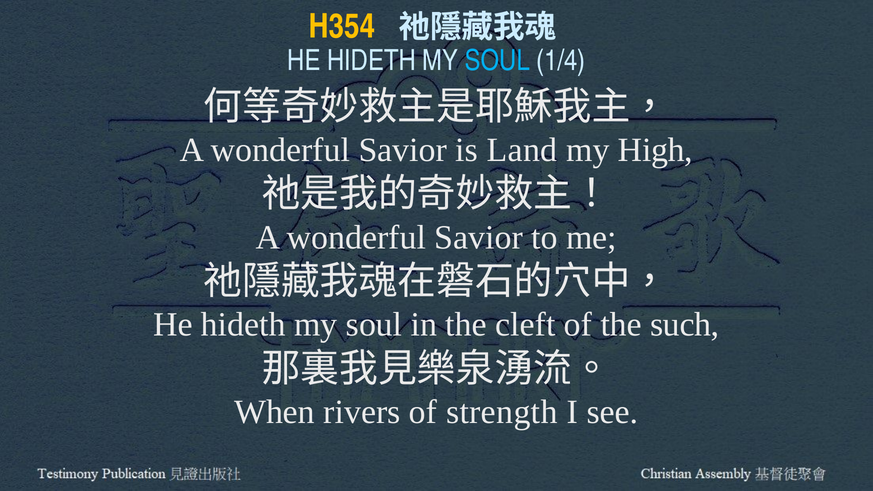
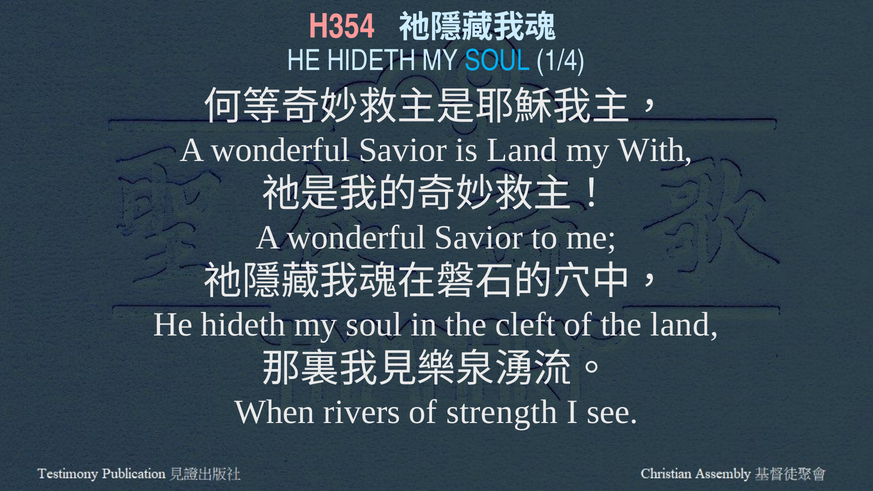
H354 colour: yellow -> pink
High: High -> With
the such: such -> land
